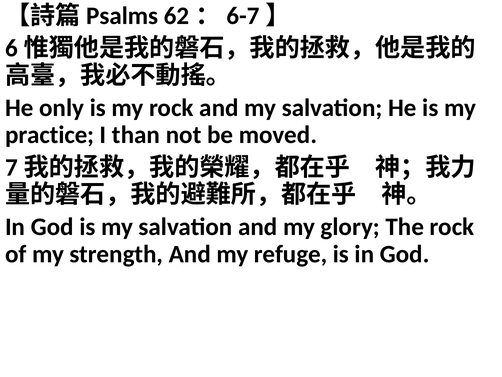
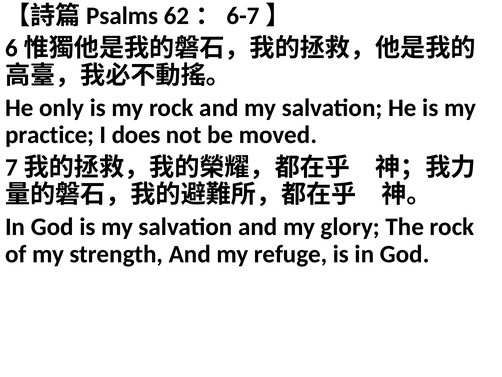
than: than -> does
